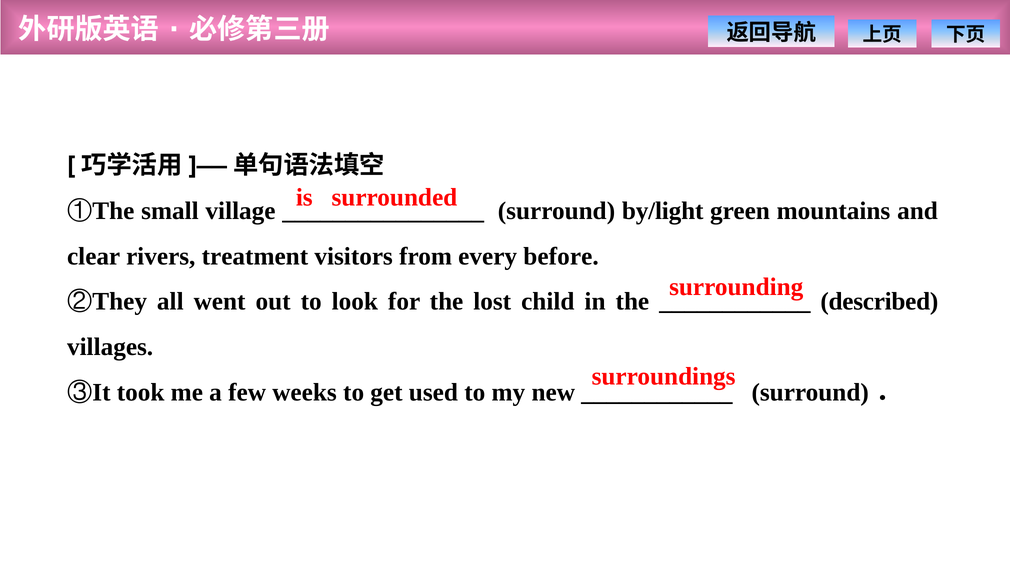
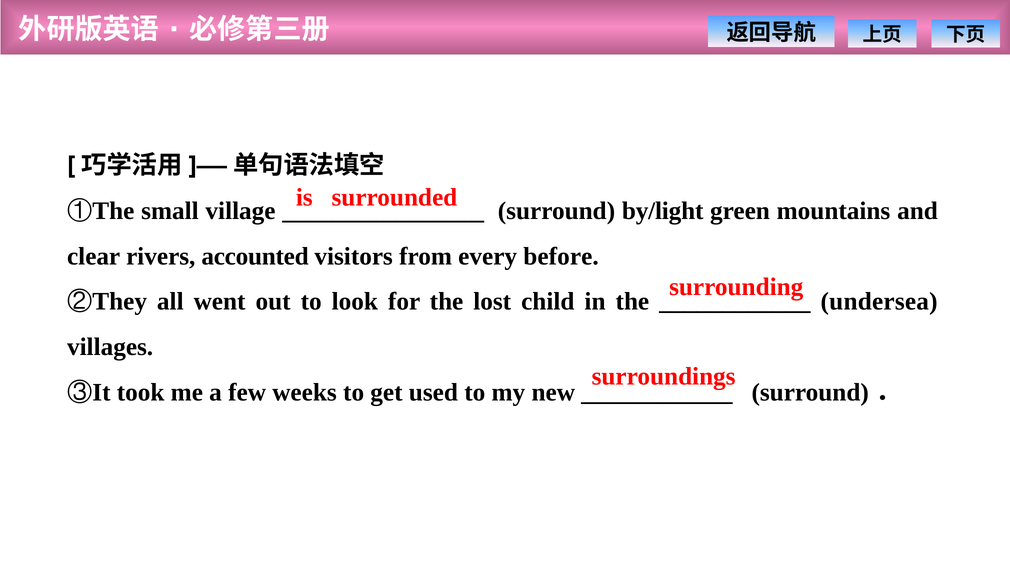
treatment: treatment -> accounted
described: described -> undersea
